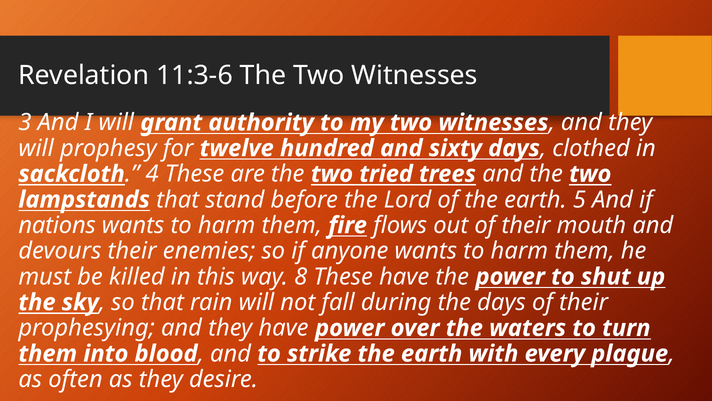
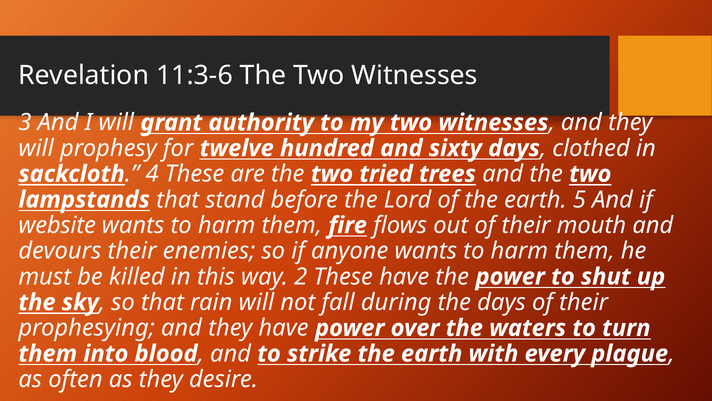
nations: nations -> website
8: 8 -> 2
